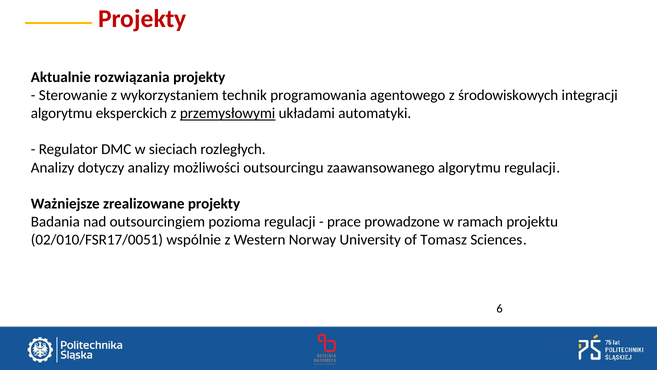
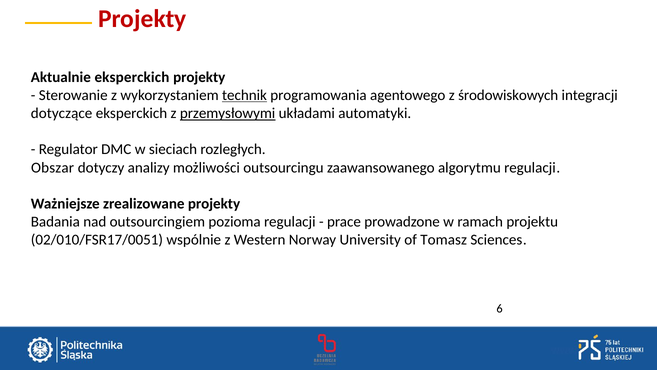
Aktualnie rozwiązania: rozwiązania -> eksperckich
technik underline: none -> present
algorytmu at (62, 113): algorytmu -> dotyczące
Analizy at (53, 167): Analizy -> Obszar
